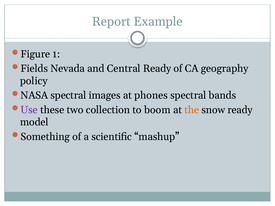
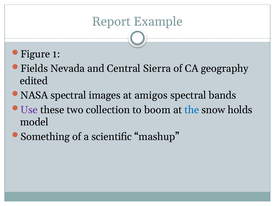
Central Ready: Ready -> Sierra
policy: policy -> edited
phones: phones -> amigos
the colour: orange -> blue
snow ready: ready -> holds
